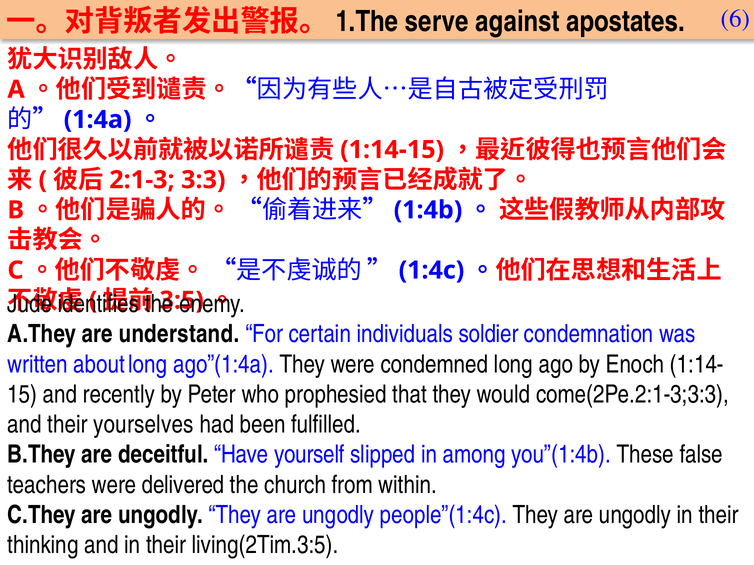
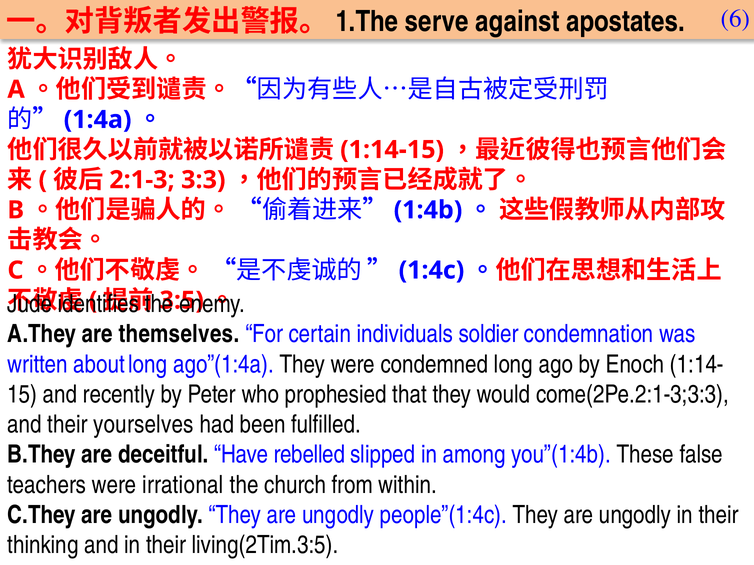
understand: understand -> themselves
yourself: yourself -> rebelled
delivered: delivered -> irrational
